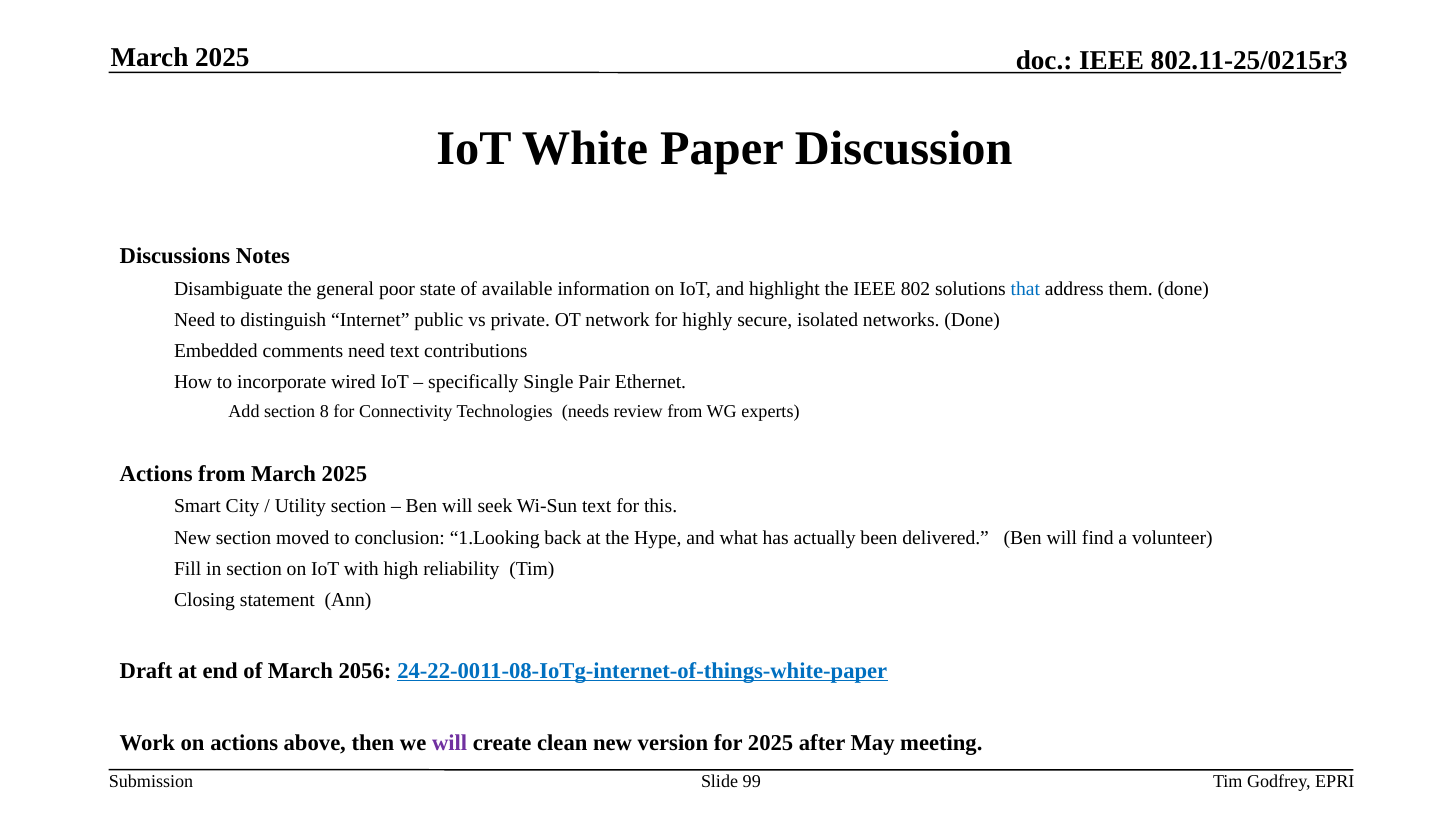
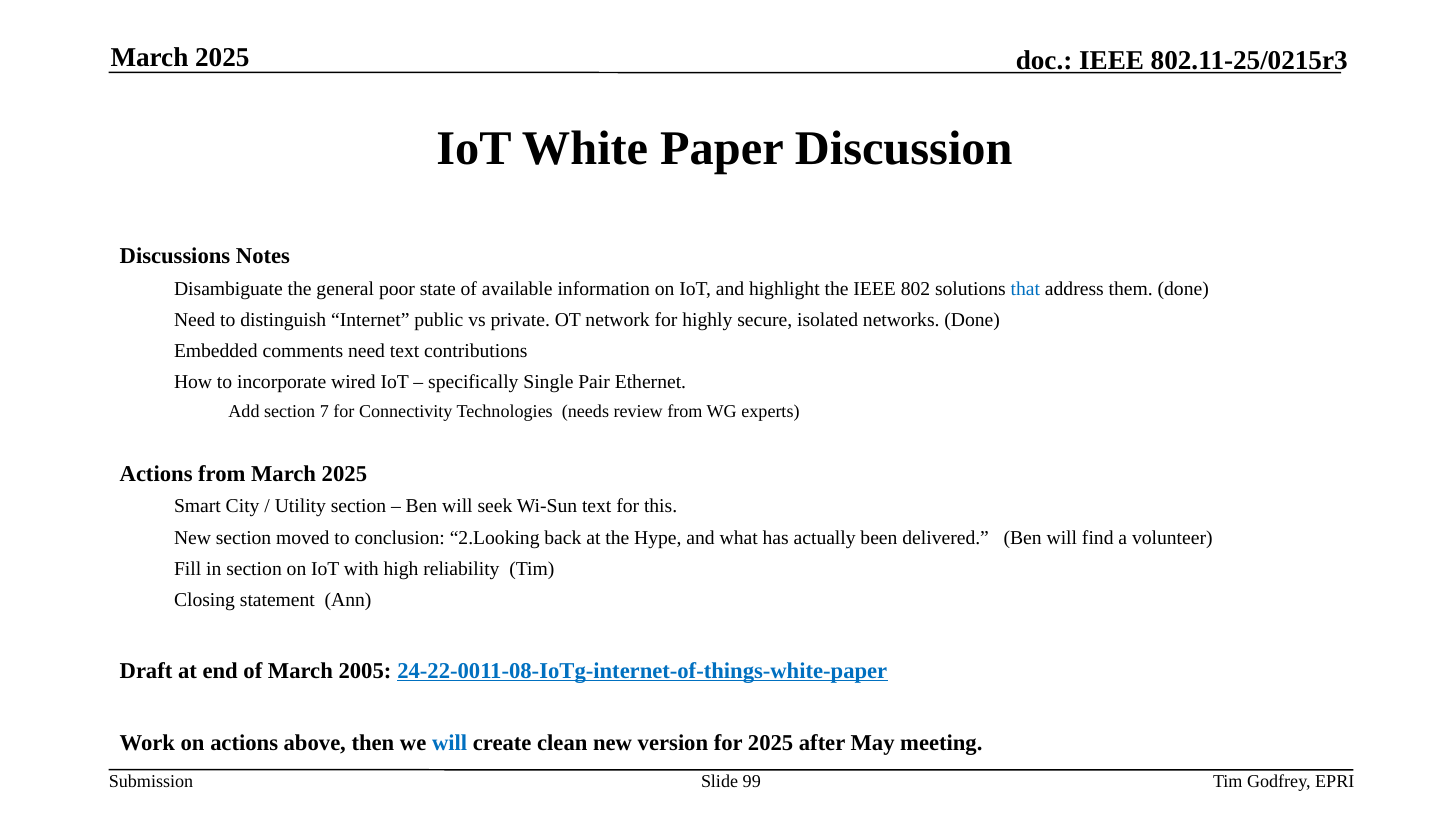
8: 8 -> 7
1.Looking: 1.Looking -> 2.Looking
2056: 2056 -> 2005
will at (450, 744) colour: purple -> blue
